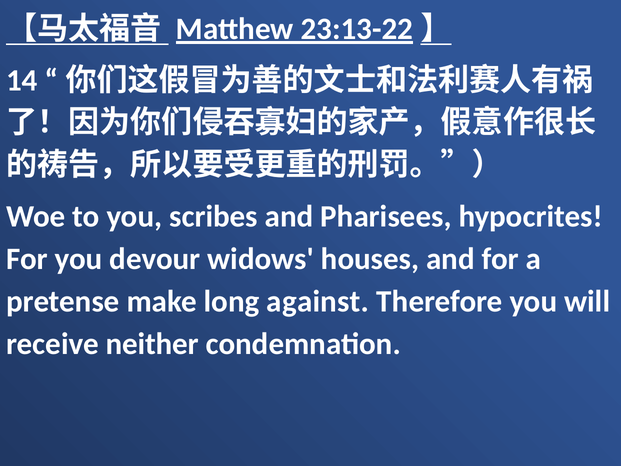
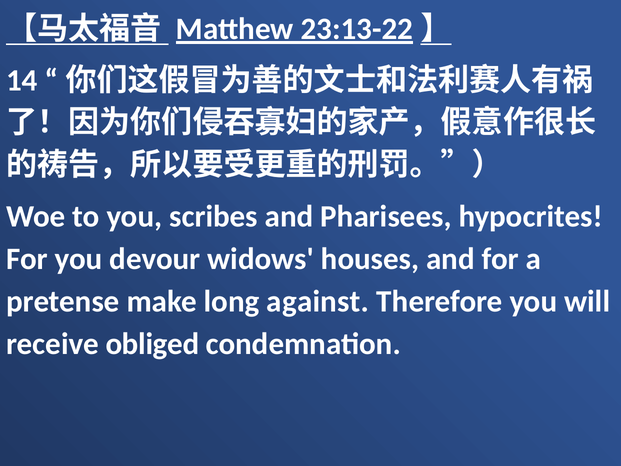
neither: neither -> obliged
